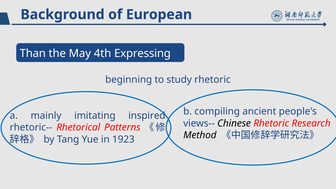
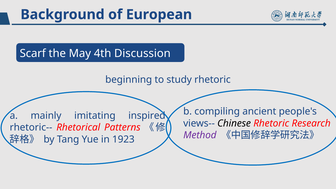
Than: Than -> Scarf
Expressing: Expressing -> Discussion
Method colour: black -> purple
